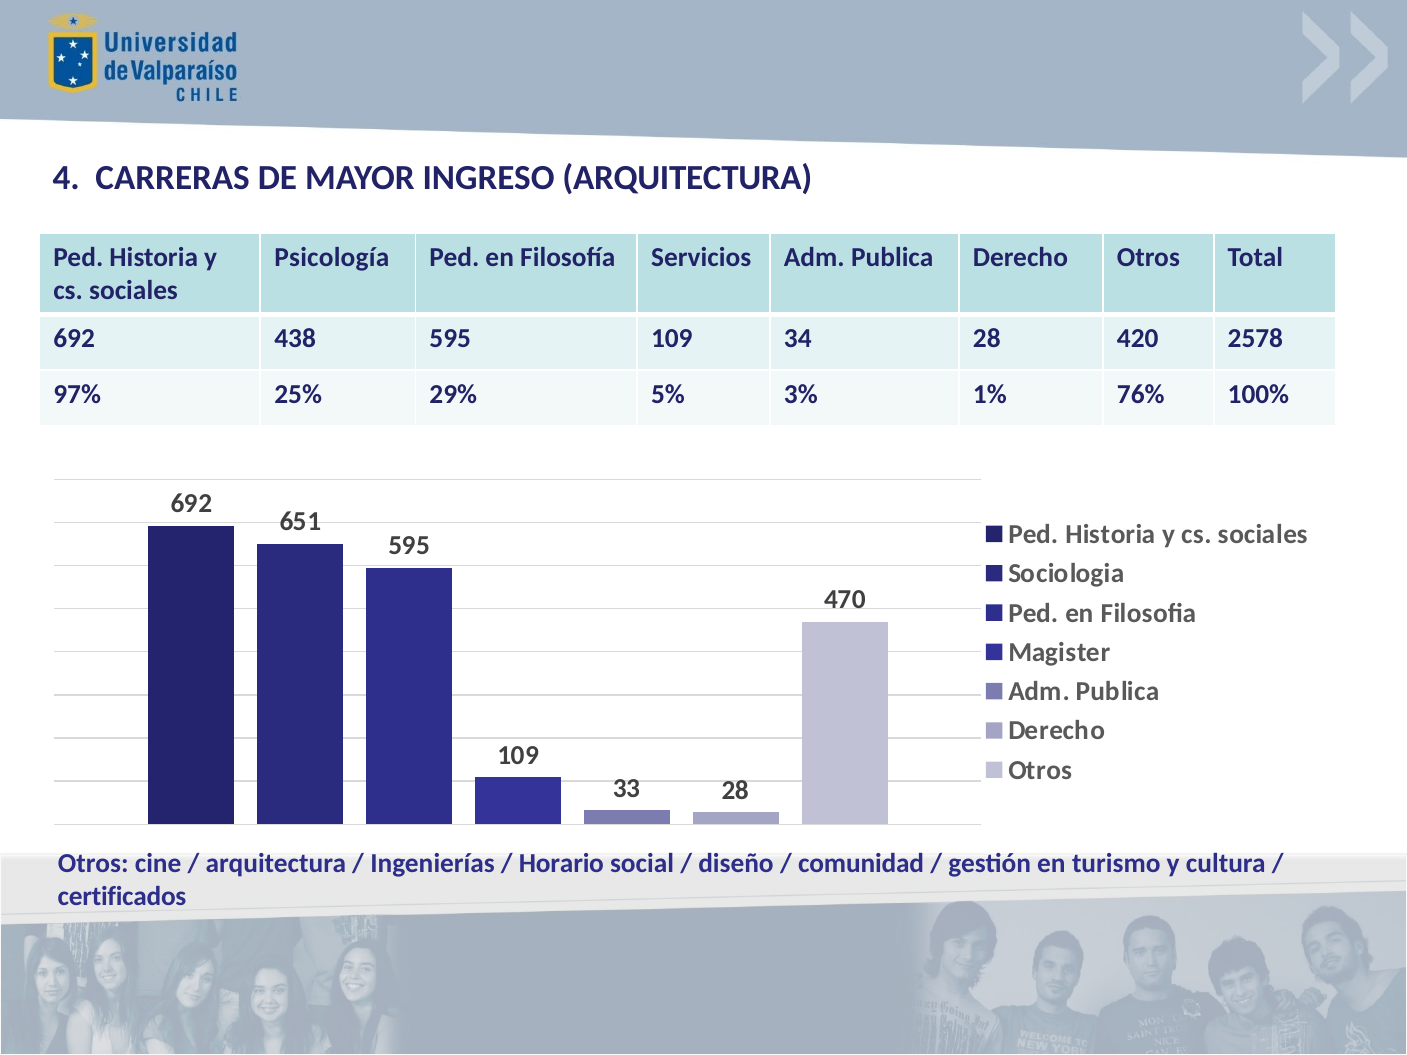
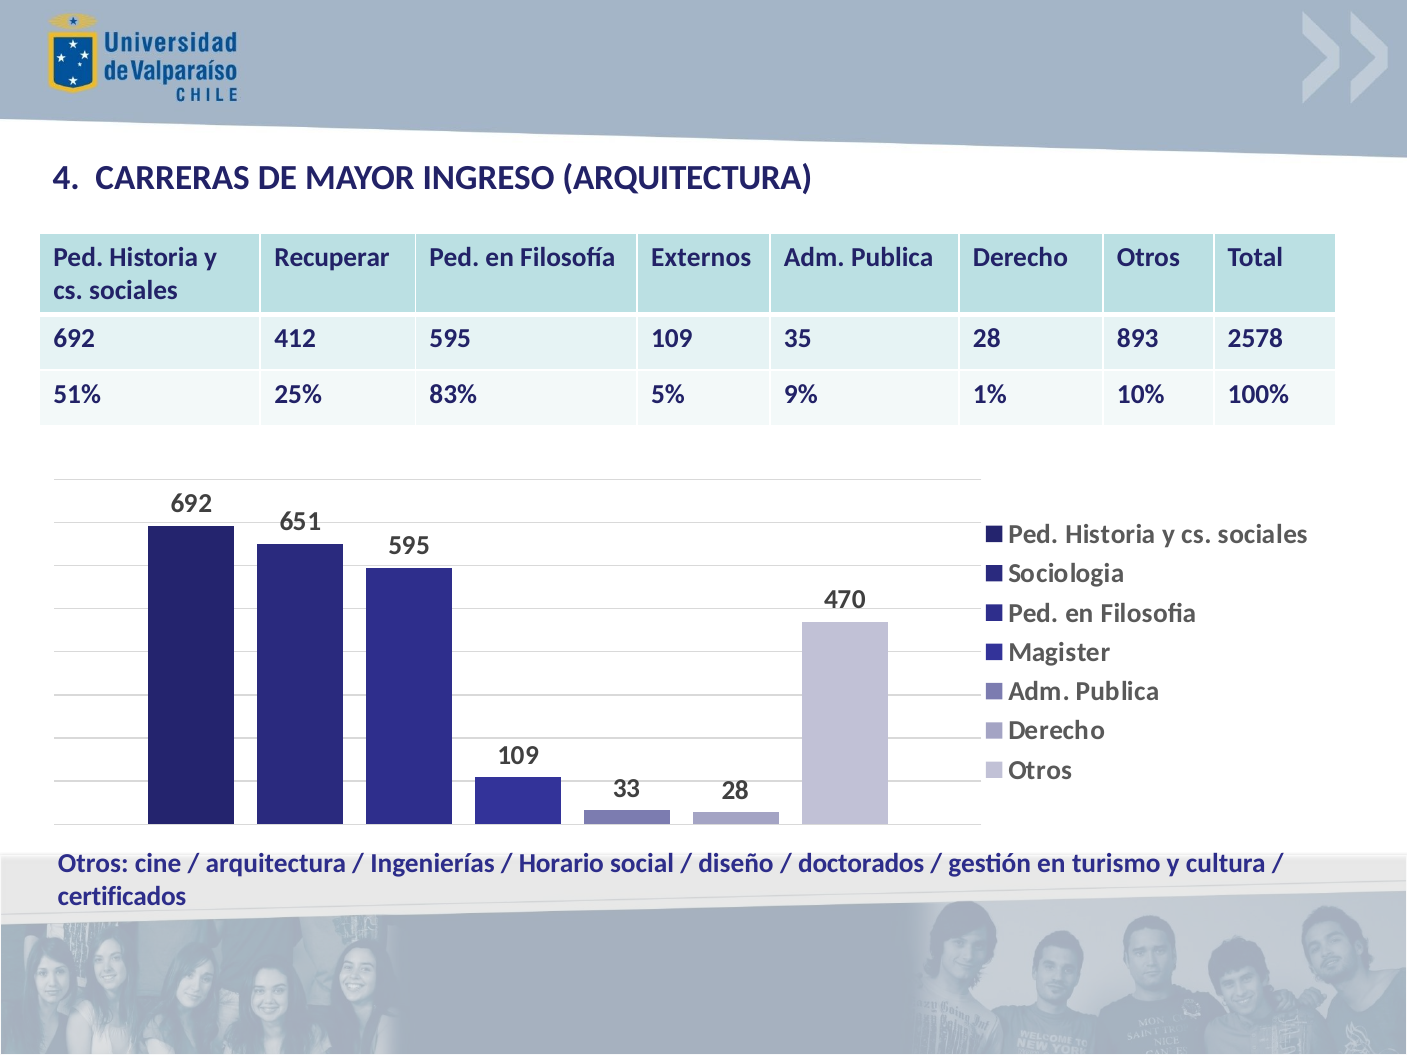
Psicología: Psicología -> Recuperar
Servicios: Servicios -> Externos
438: 438 -> 412
34: 34 -> 35
420: 420 -> 893
97%: 97% -> 51%
29%: 29% -> 83%
3%: 3% -> 9%
76%: 76% -> 10%
comunidad: comunidad -> doctorados
